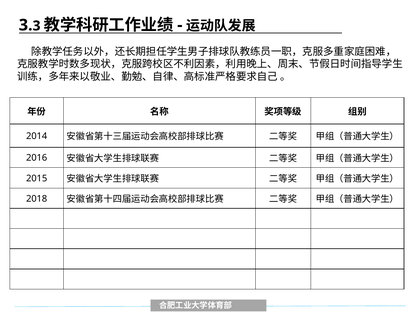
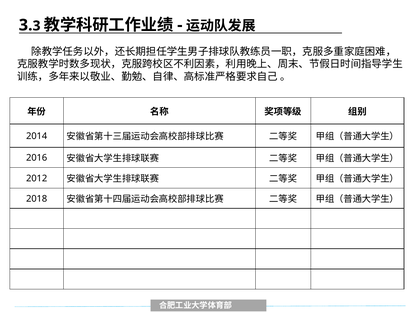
2015: 2015 -> 2012
